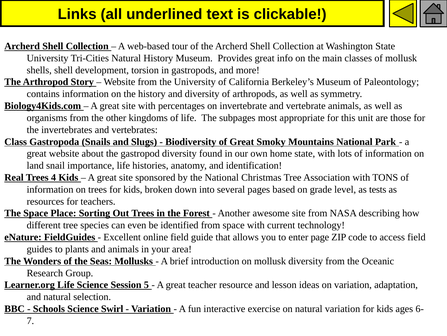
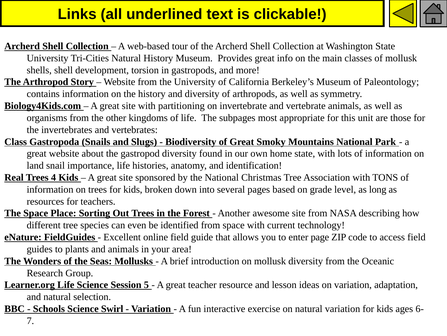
percentages: percentages -> partitioning
tests: tests -> long
